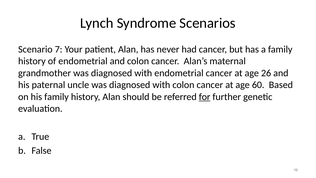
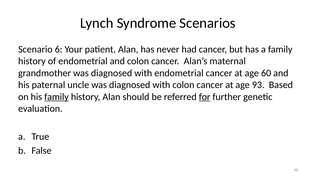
7: 7 -> 6
26: 26 -> 60
60: 60 -> 93
family at (57, 97) underline: none -> present
